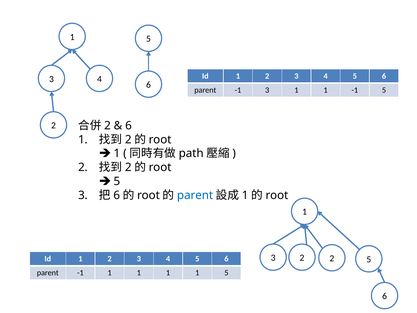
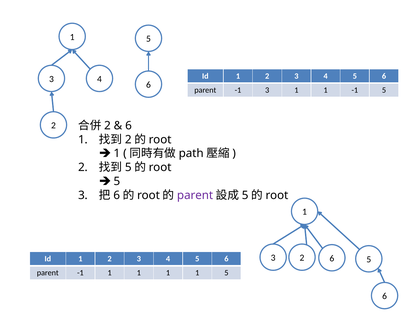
2 at (128, 167): 2 -> 5
parent at (195, 195) colour: blue -> purple
1 at (245, 195): 1 -> 5
2 2: 2 -> 6
